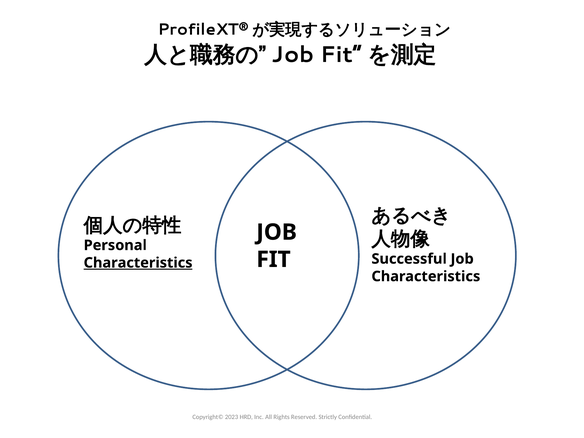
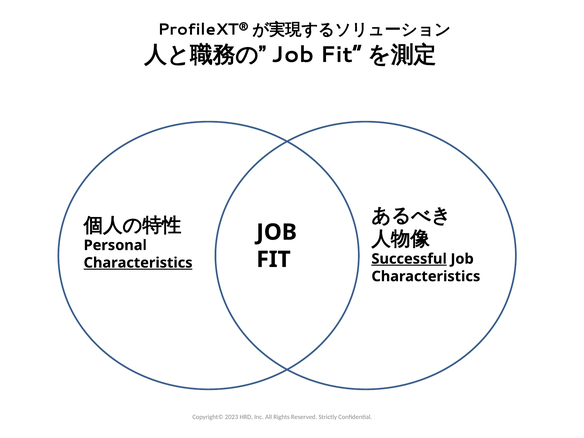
Successful underline: none -> present
